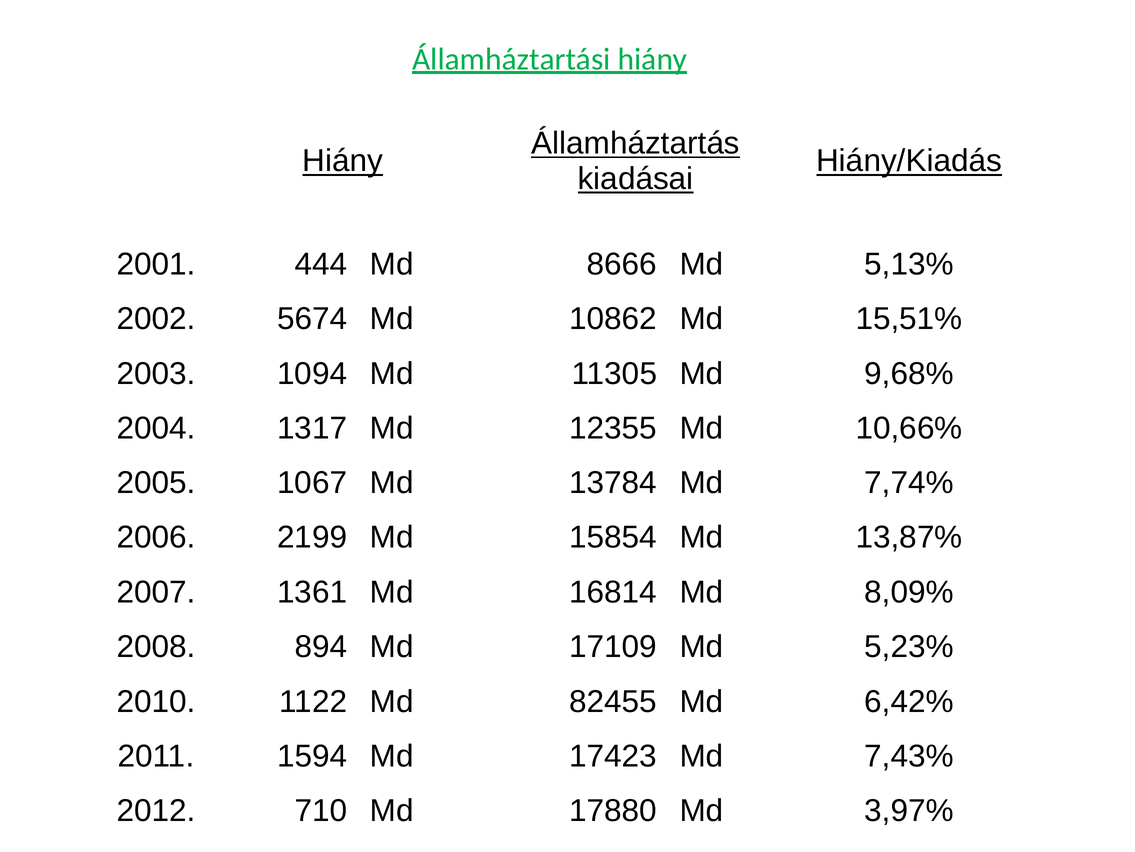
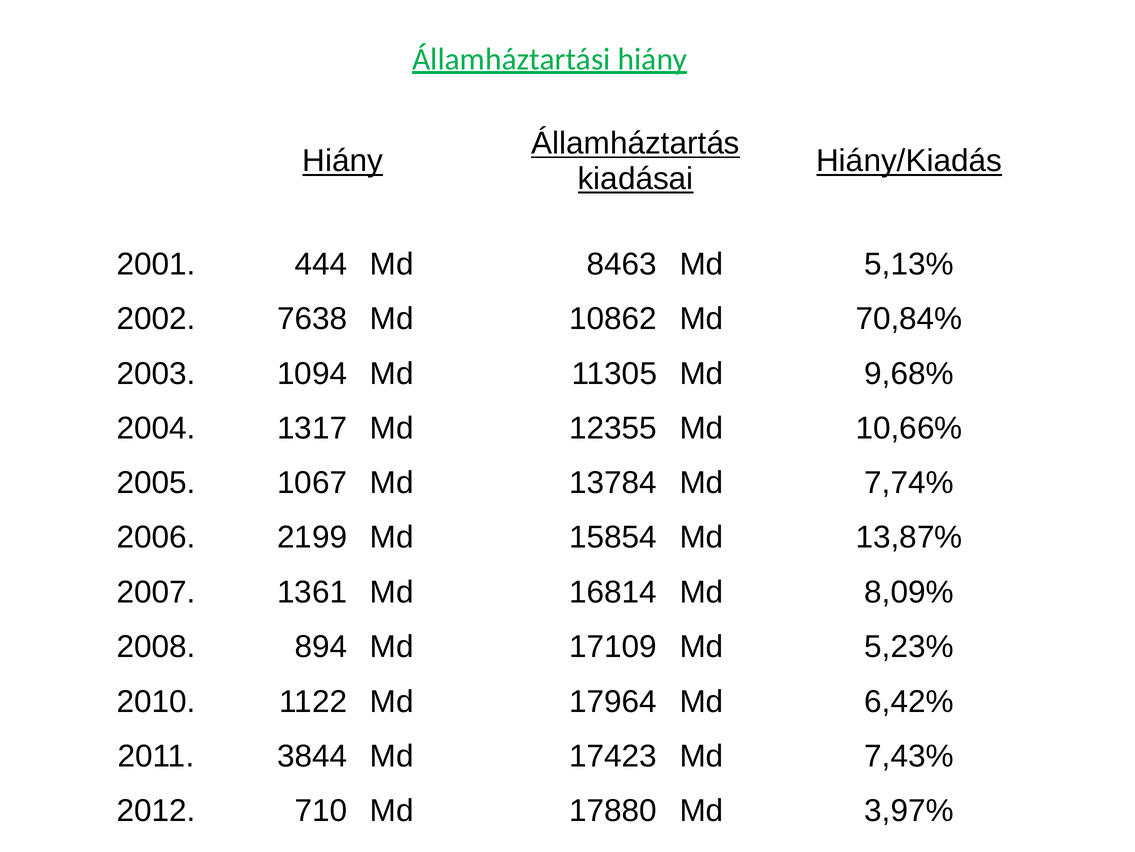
8666: 8666 -> 8463
5674: 5674 -> 7638
15,51%: 15,51% -> 70,84%
82455: 82455 -> 17964
1594: 1594 -> 3844
